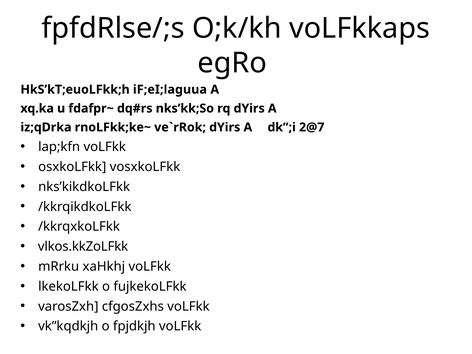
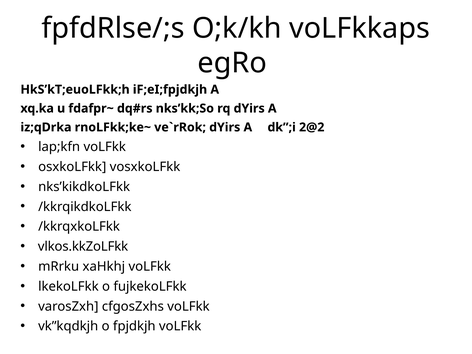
iF;eI;laguua: iF;eI;laguua -> iF;eI;fpjdkjh
2@7: 2@7 -> 2@2
